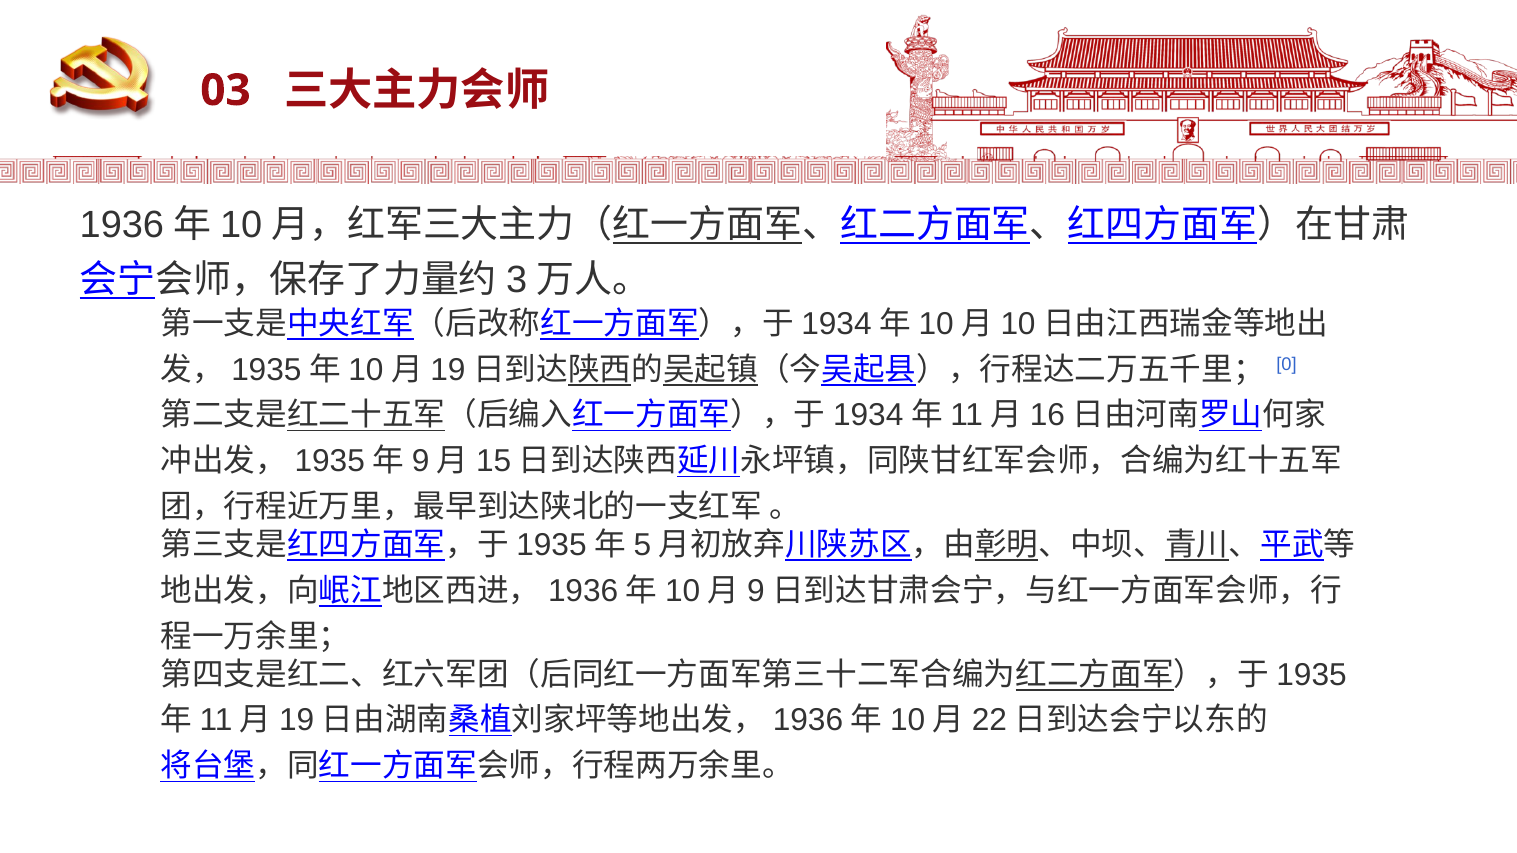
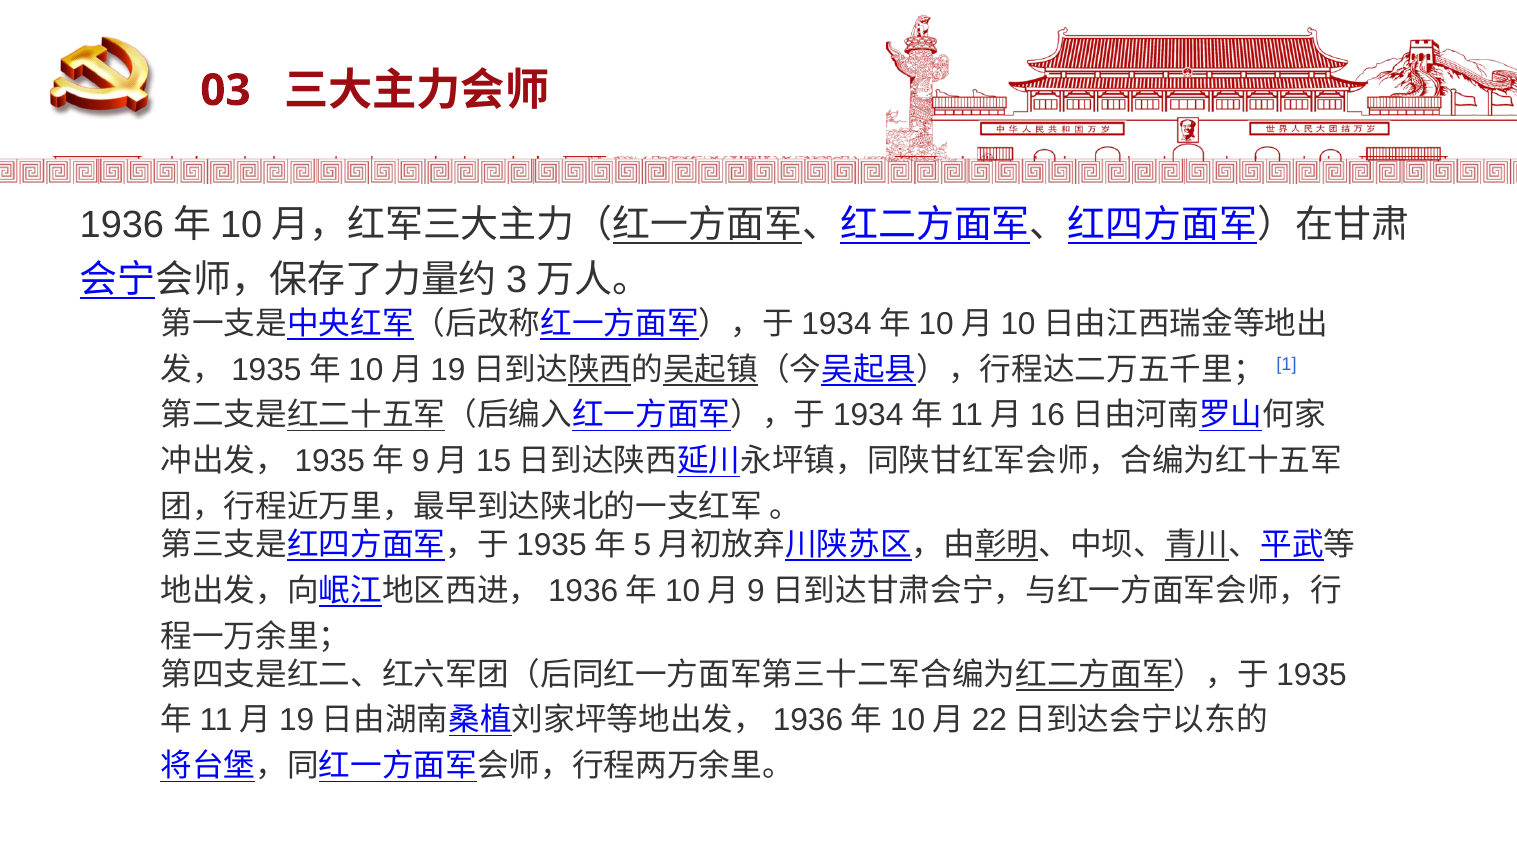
0: 0 -> 1
